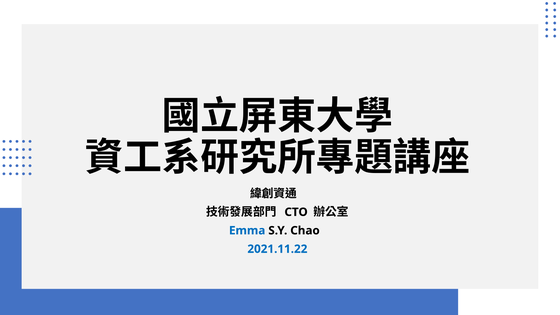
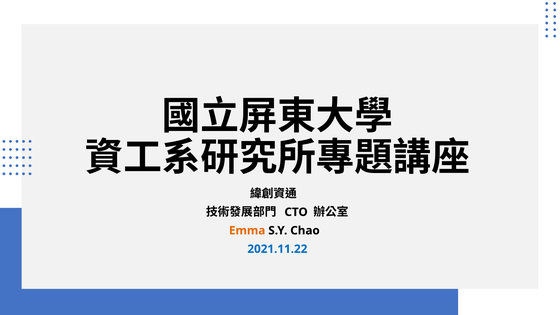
Emma colour: blue -> orange
